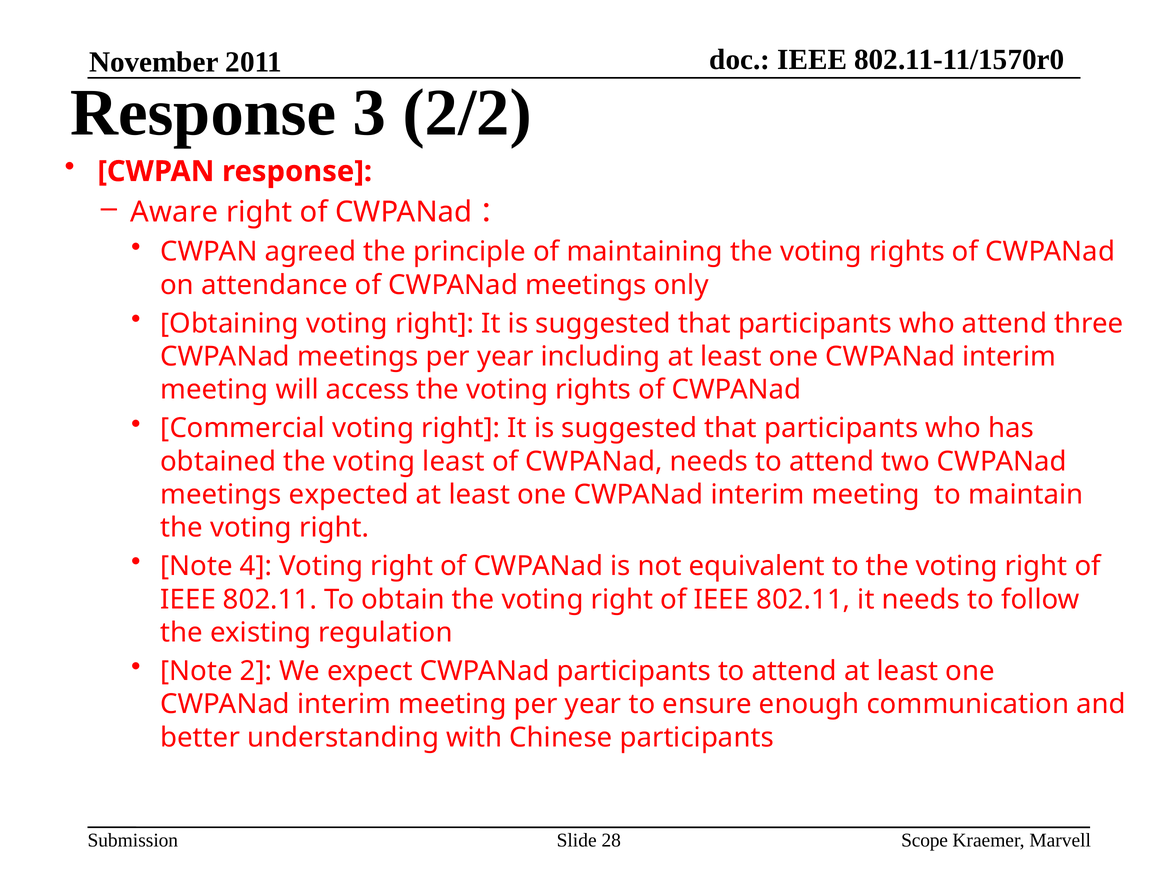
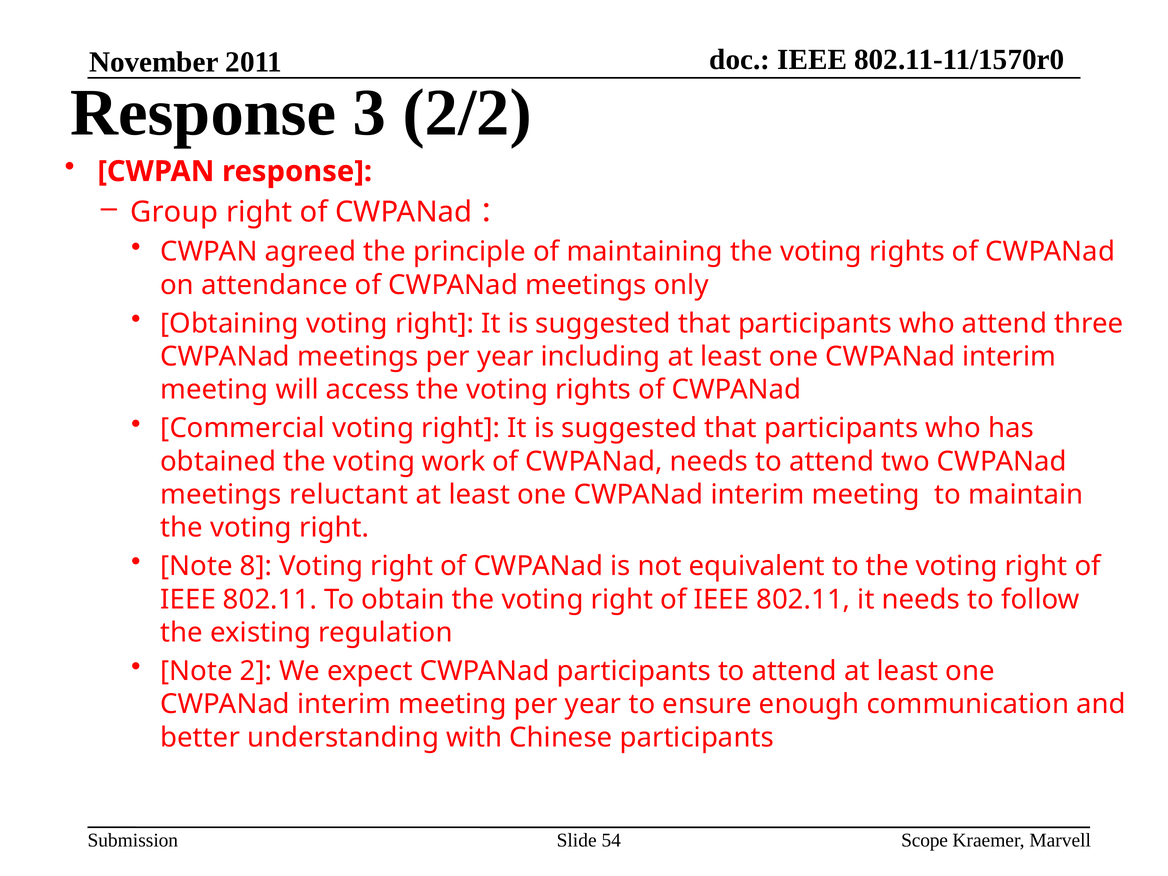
Aware: Aware -> Group
voting least: least -> work
expected: expected -> reluctant
4: 4 -> 8
28: 28 -> 54
